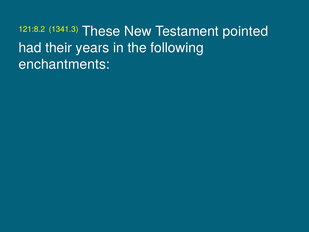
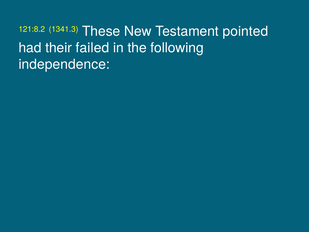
years: years -> failed
enchantments: enchantments -> independence
